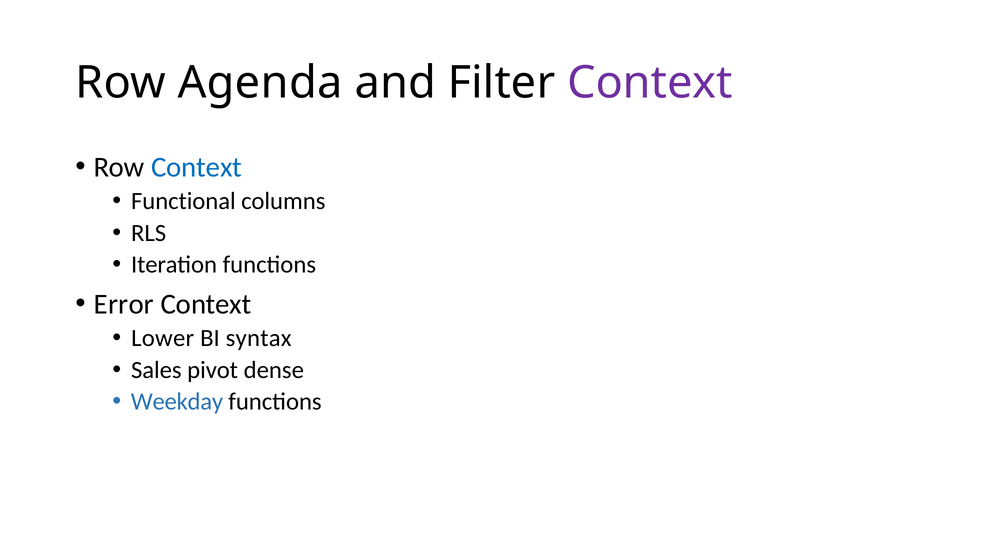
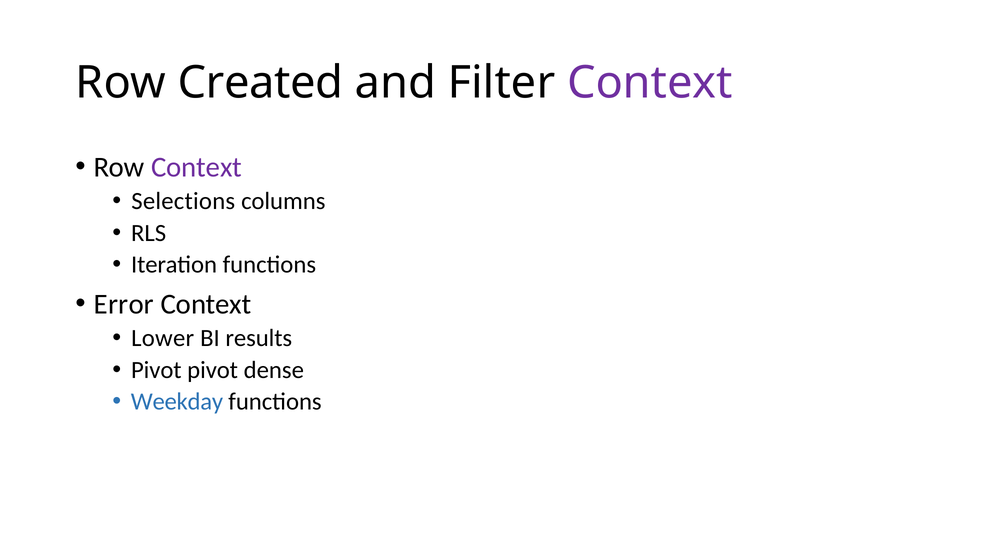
Agenda: Agenda -> Created
Context at (197, 167) colour: blue -> purple
Functional: Functional -> Selections
syntax: syntax -> results
Sales at (156, 370): Sales -> Pivot
